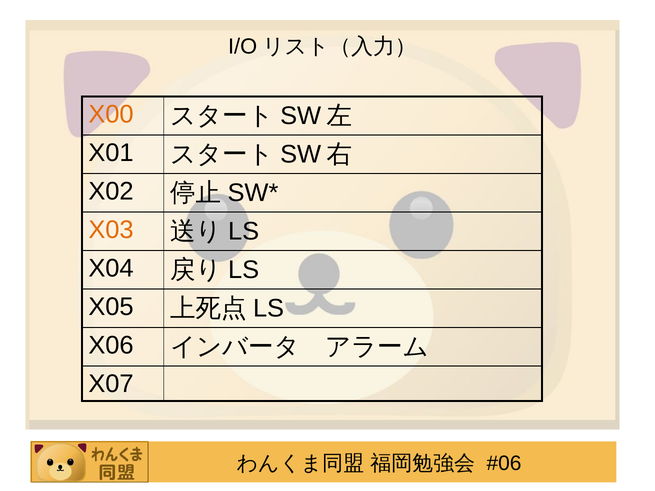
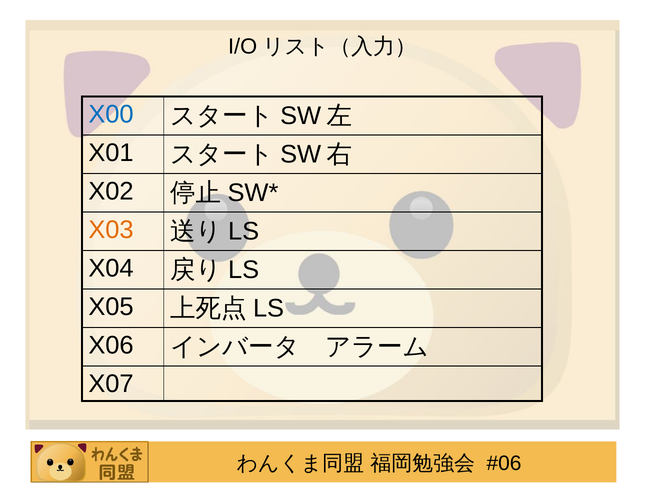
X00 colour: orange -> blue
